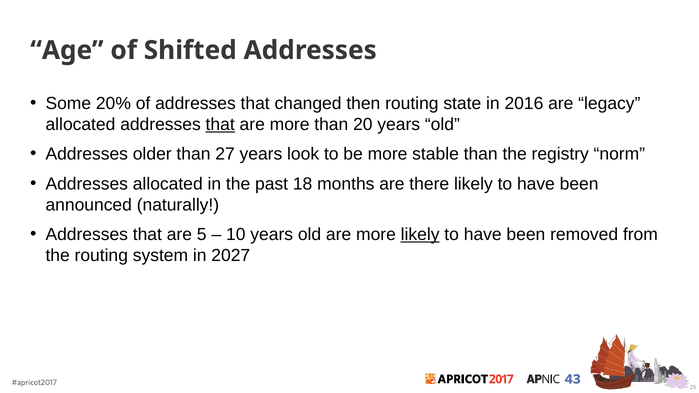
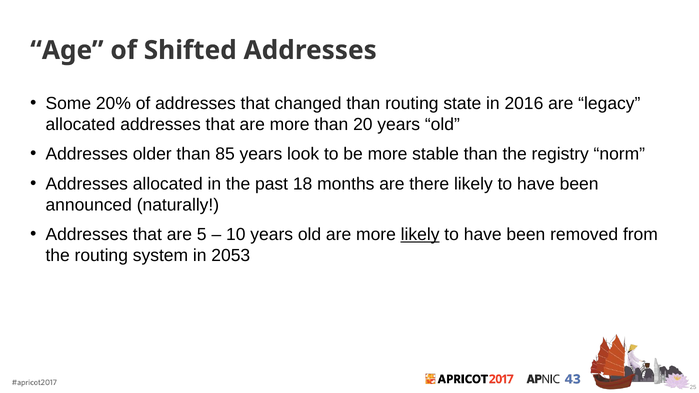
changed then: then -> than
that at (220, 124) underline: present -> none
27: 27 -> 85
2027: 2027 -> 2053
